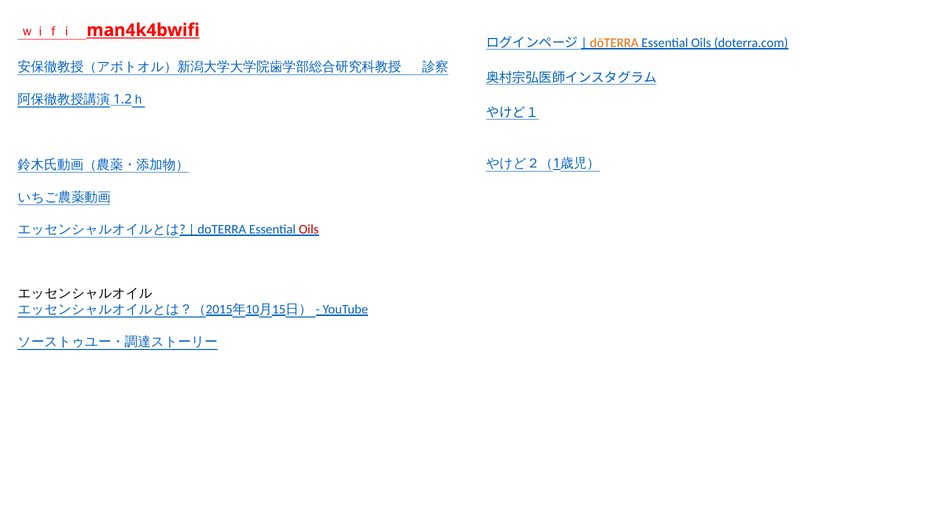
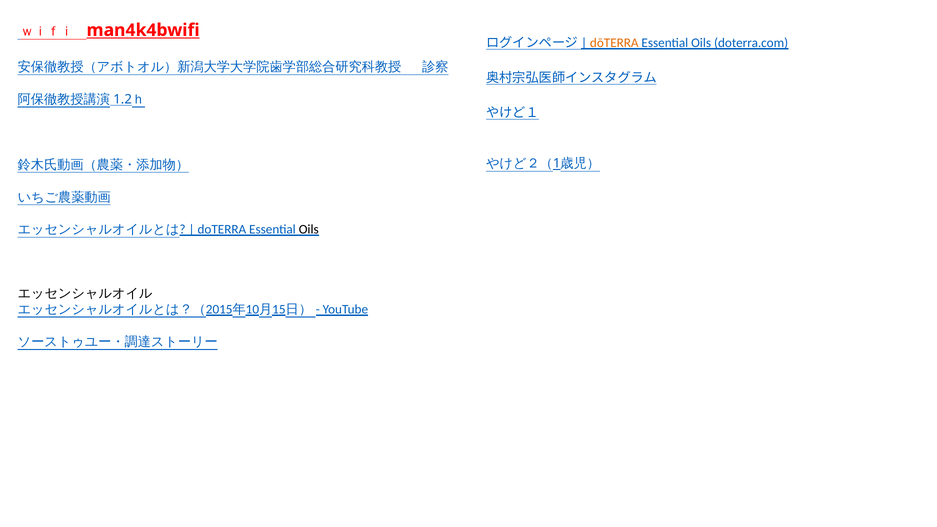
Oils at (309, 230) colour: red -> black
